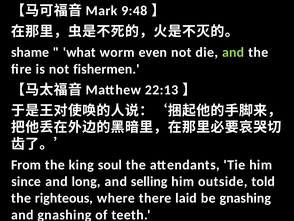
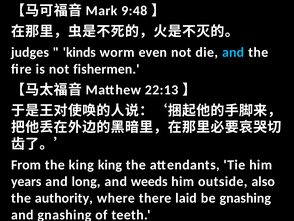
shame: shame -> judges
what: what -> kinds
and at (233, 52) colour: light green -> light blue
king soul: soul -> king
since: since -> years
selling: selling -> weeds
told: told -> also
righteous: righteous -> authority
